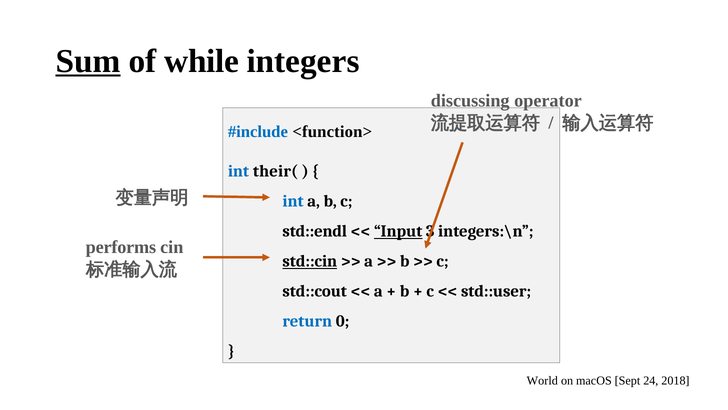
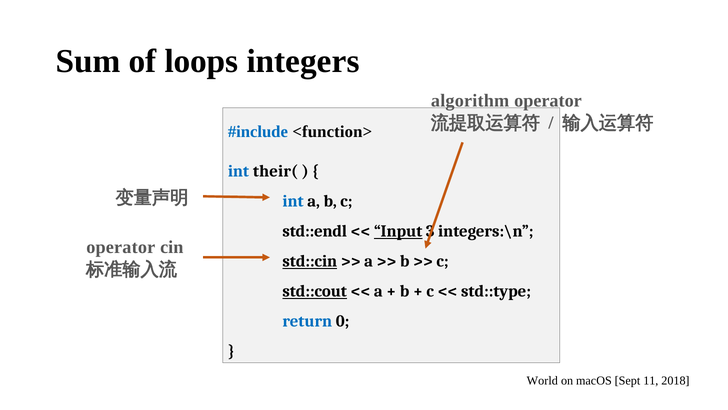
Sum underline: present -> none
while: while -> loops
discussing: discussing -> algorithm
performs at (121, 247): performs -> operator
std::cout underline: none -> present
std::user: std::user -> std::type
24: 24 -> 11
